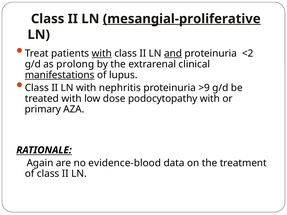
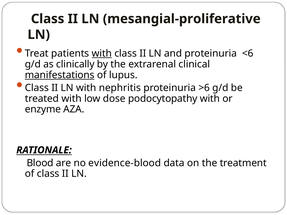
mesangial-proliferative underline: present -> none
and underline: present -> none
<2: <2 -> <6
prolong: prolong -> clinically
>9: >9 -> >6
primary: primary -> enzyme
Again: Again -> Blood
